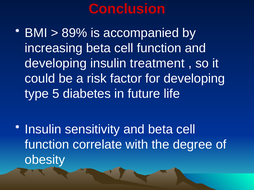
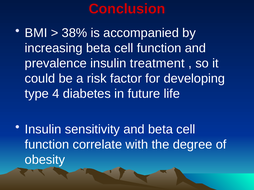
89%: 89% -> 38%
developing at (56, 64): developing -> prevalence
5: 5 -> 4
